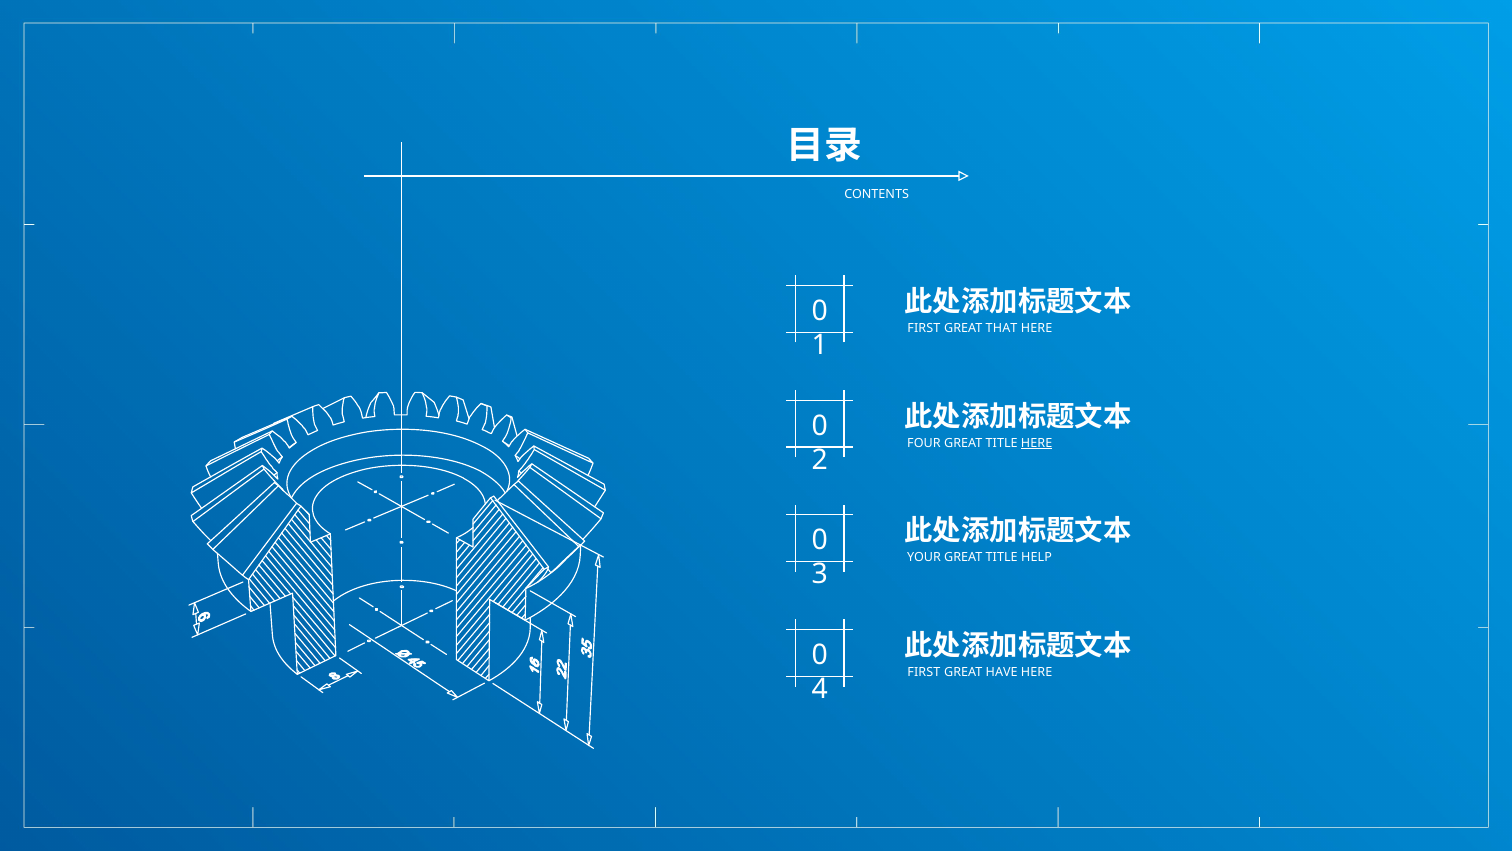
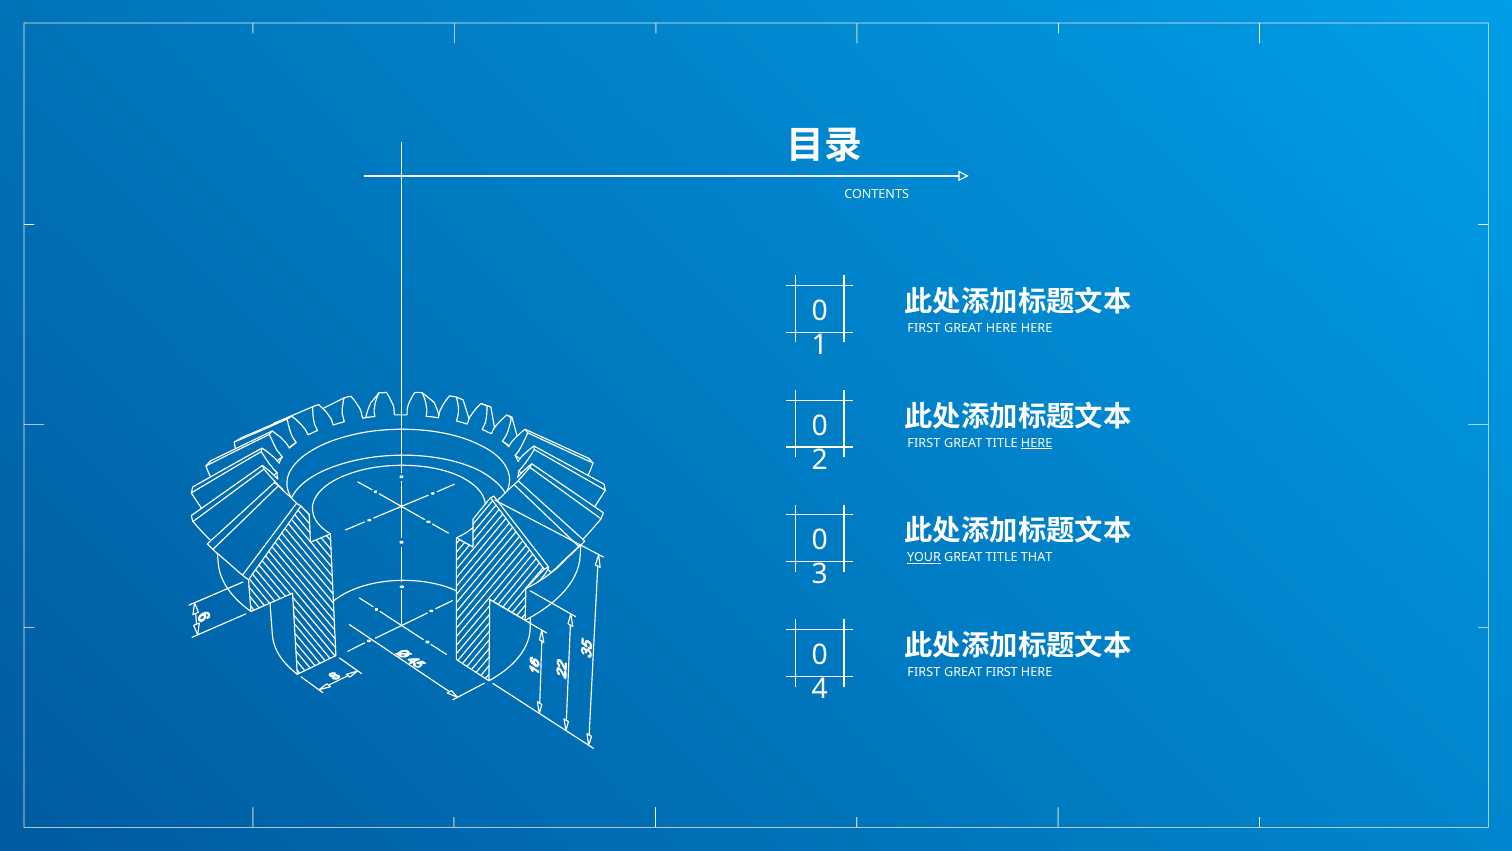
GREAT THAT: THAT -> HERE
FOUR at (924, 443): FOUR -> FIRST
YOUR underline: none -> present
HELP: HELP -> THAT
GREAT HAVE: HAVE -> FIRST
